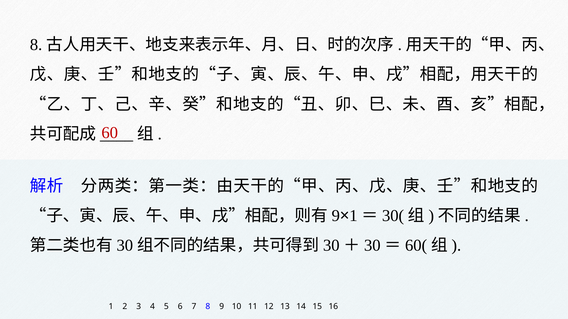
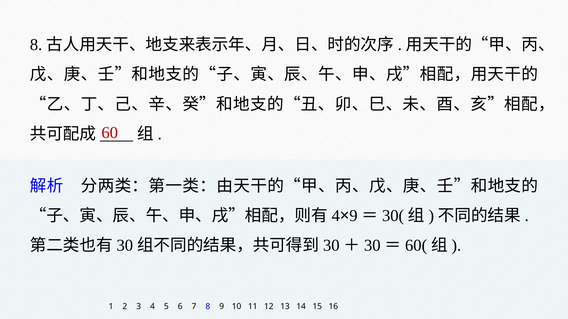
9 at (336, 216): 9 -> 4
1 at (353, 216): 1 -> 9
